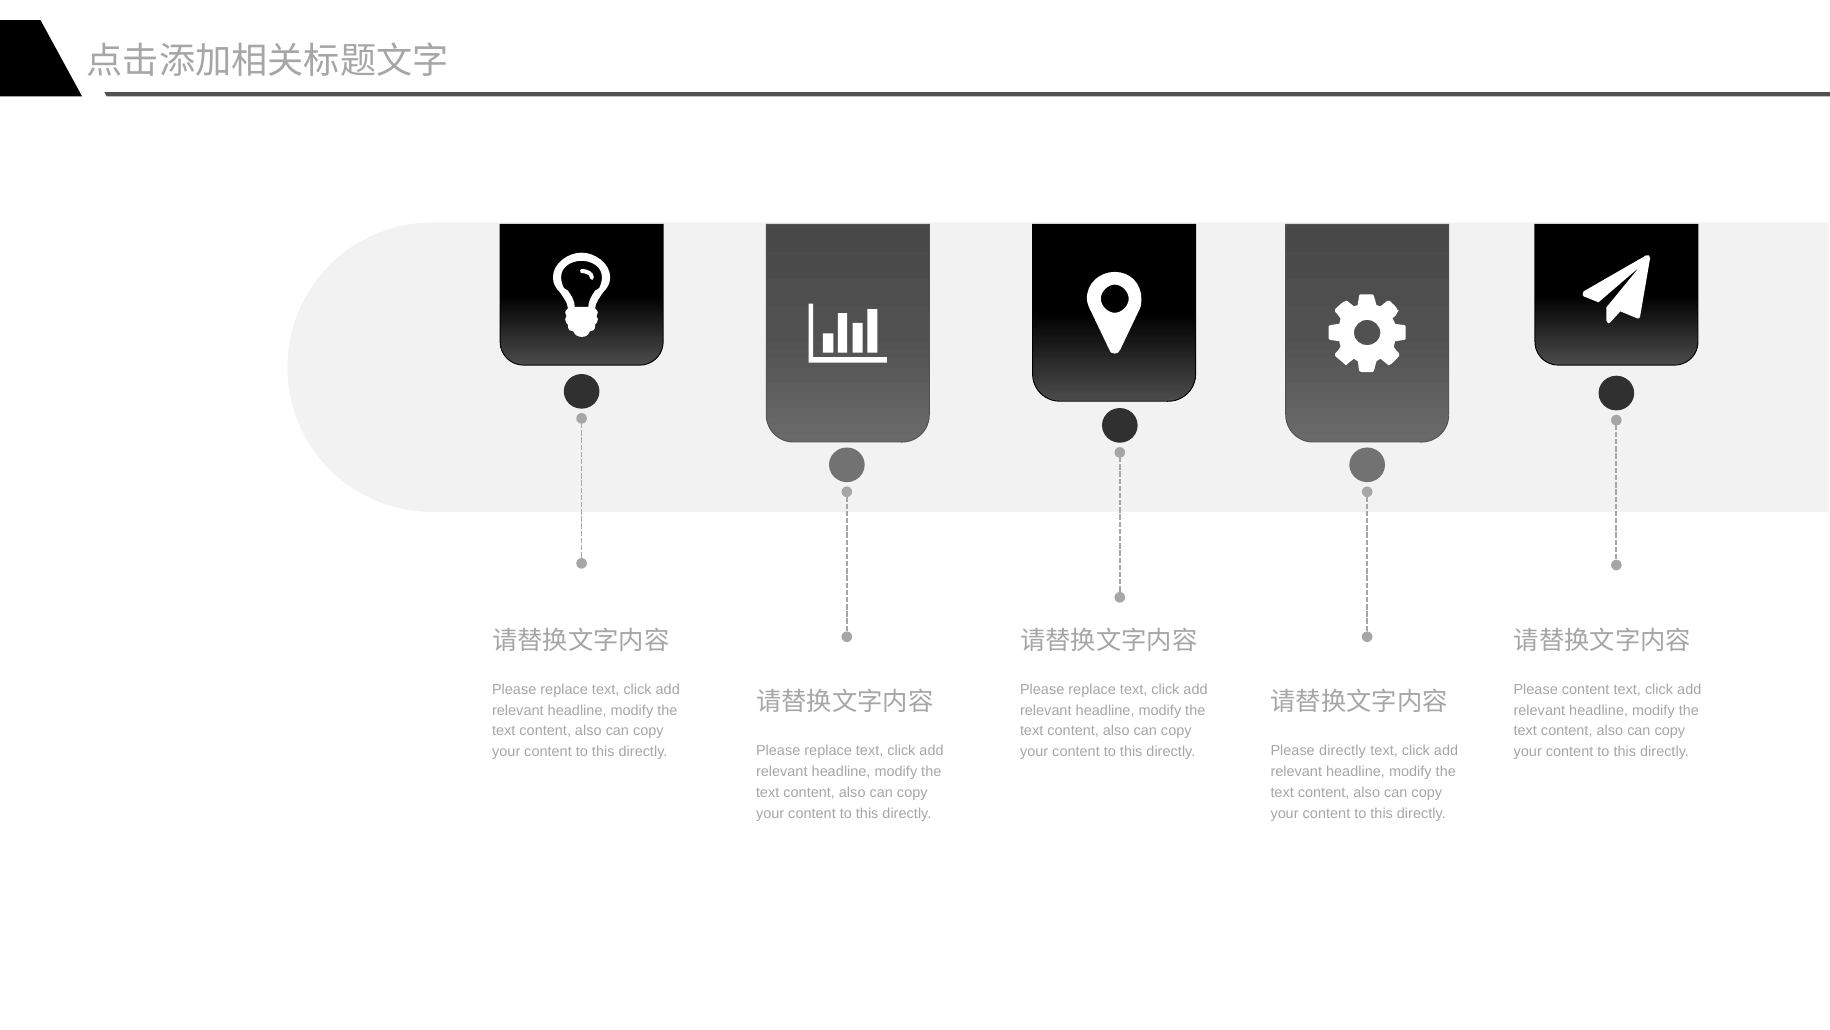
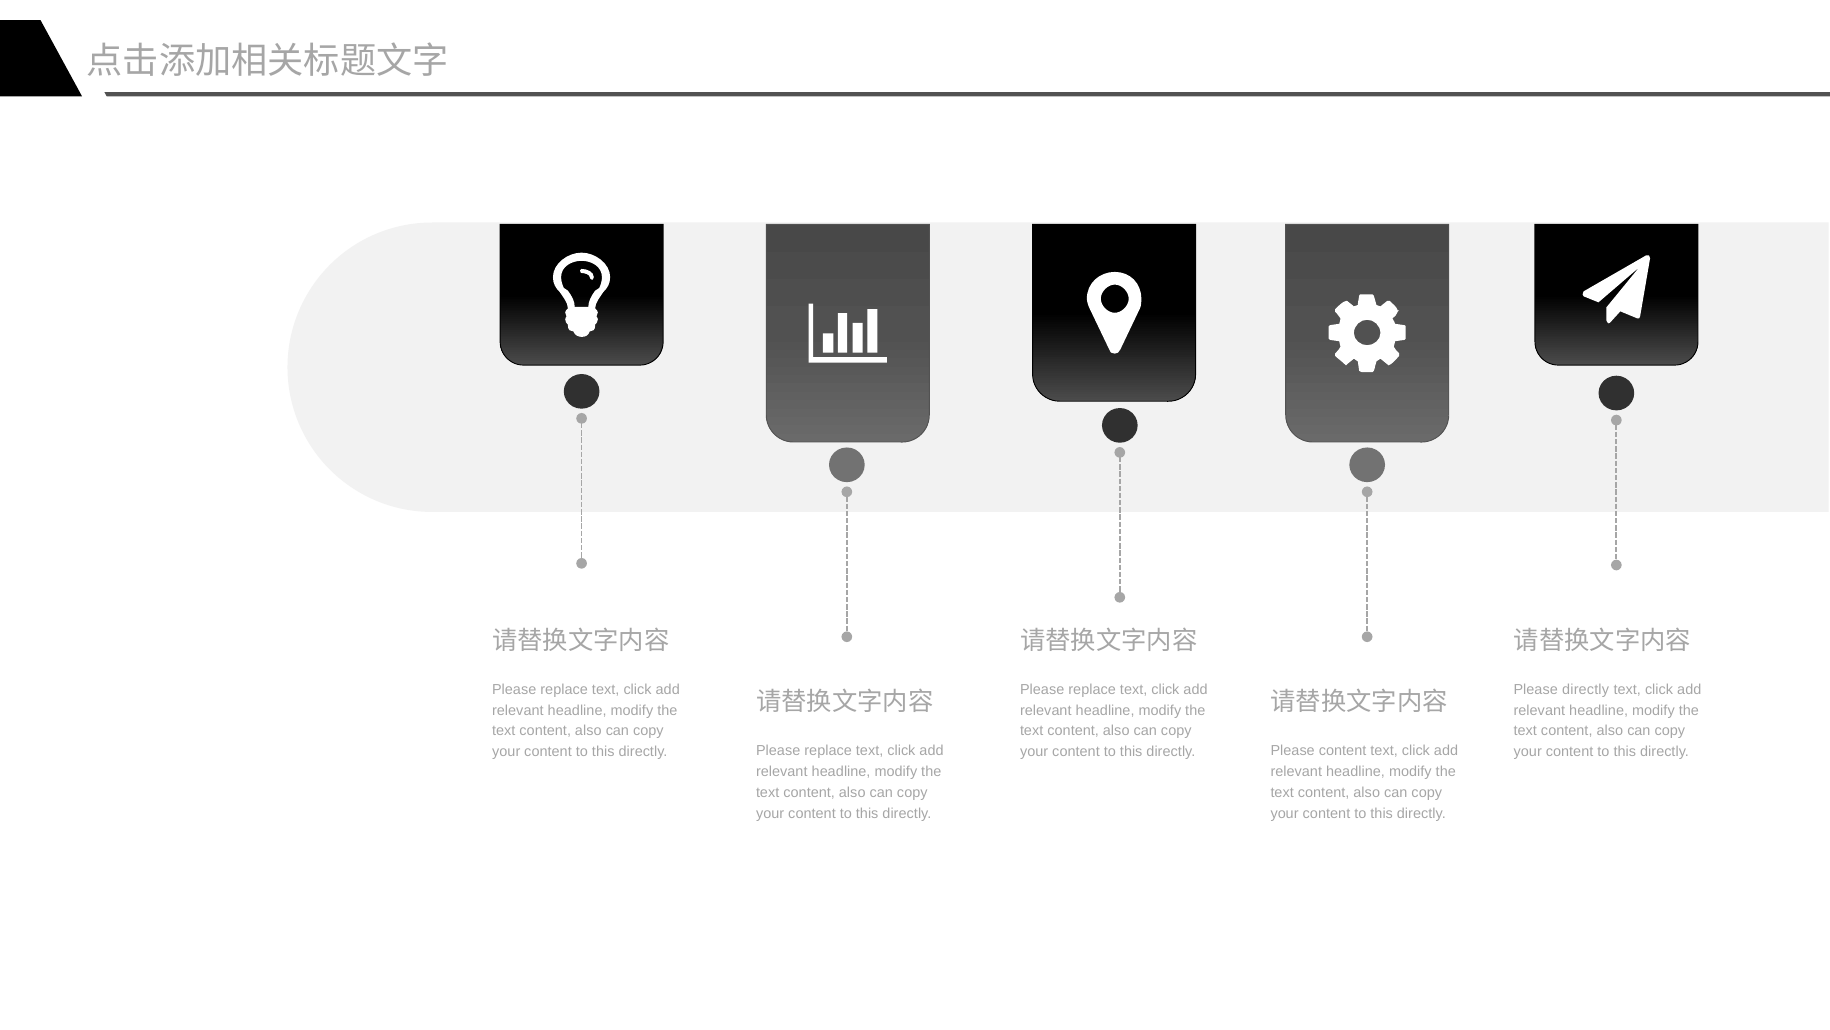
Please content: content -> directly
Please directly: directly -> content
